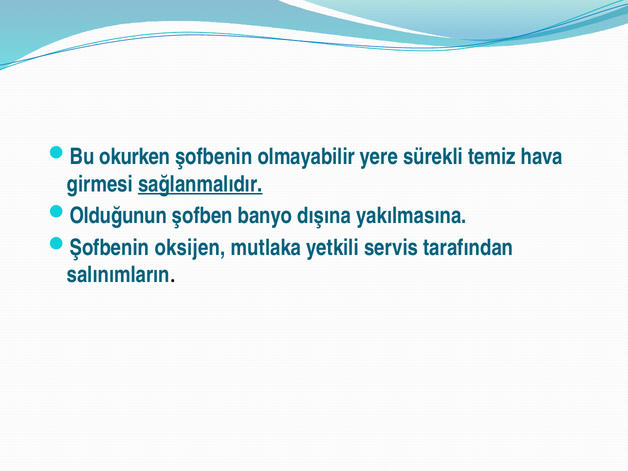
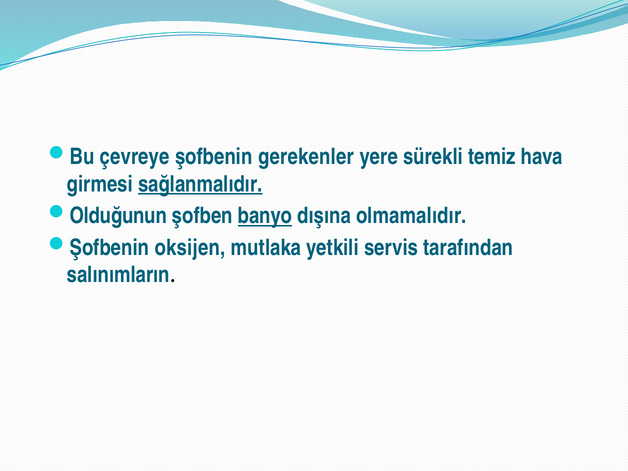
okurken: okurken -> çevreye
olmayabilir: olmayabilir -> gerekenler
banyo underline: none -> present
yakılmasına: yakılmasına -> olmamalıdır
